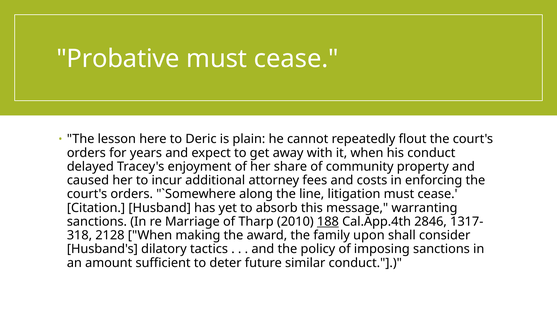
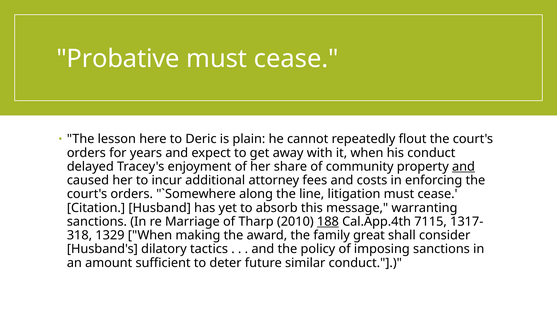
and at (463, 167) underline: none -> present
2846: 2846 -> 7115
2128: 2128 -> 1329
upon: upon -> great
